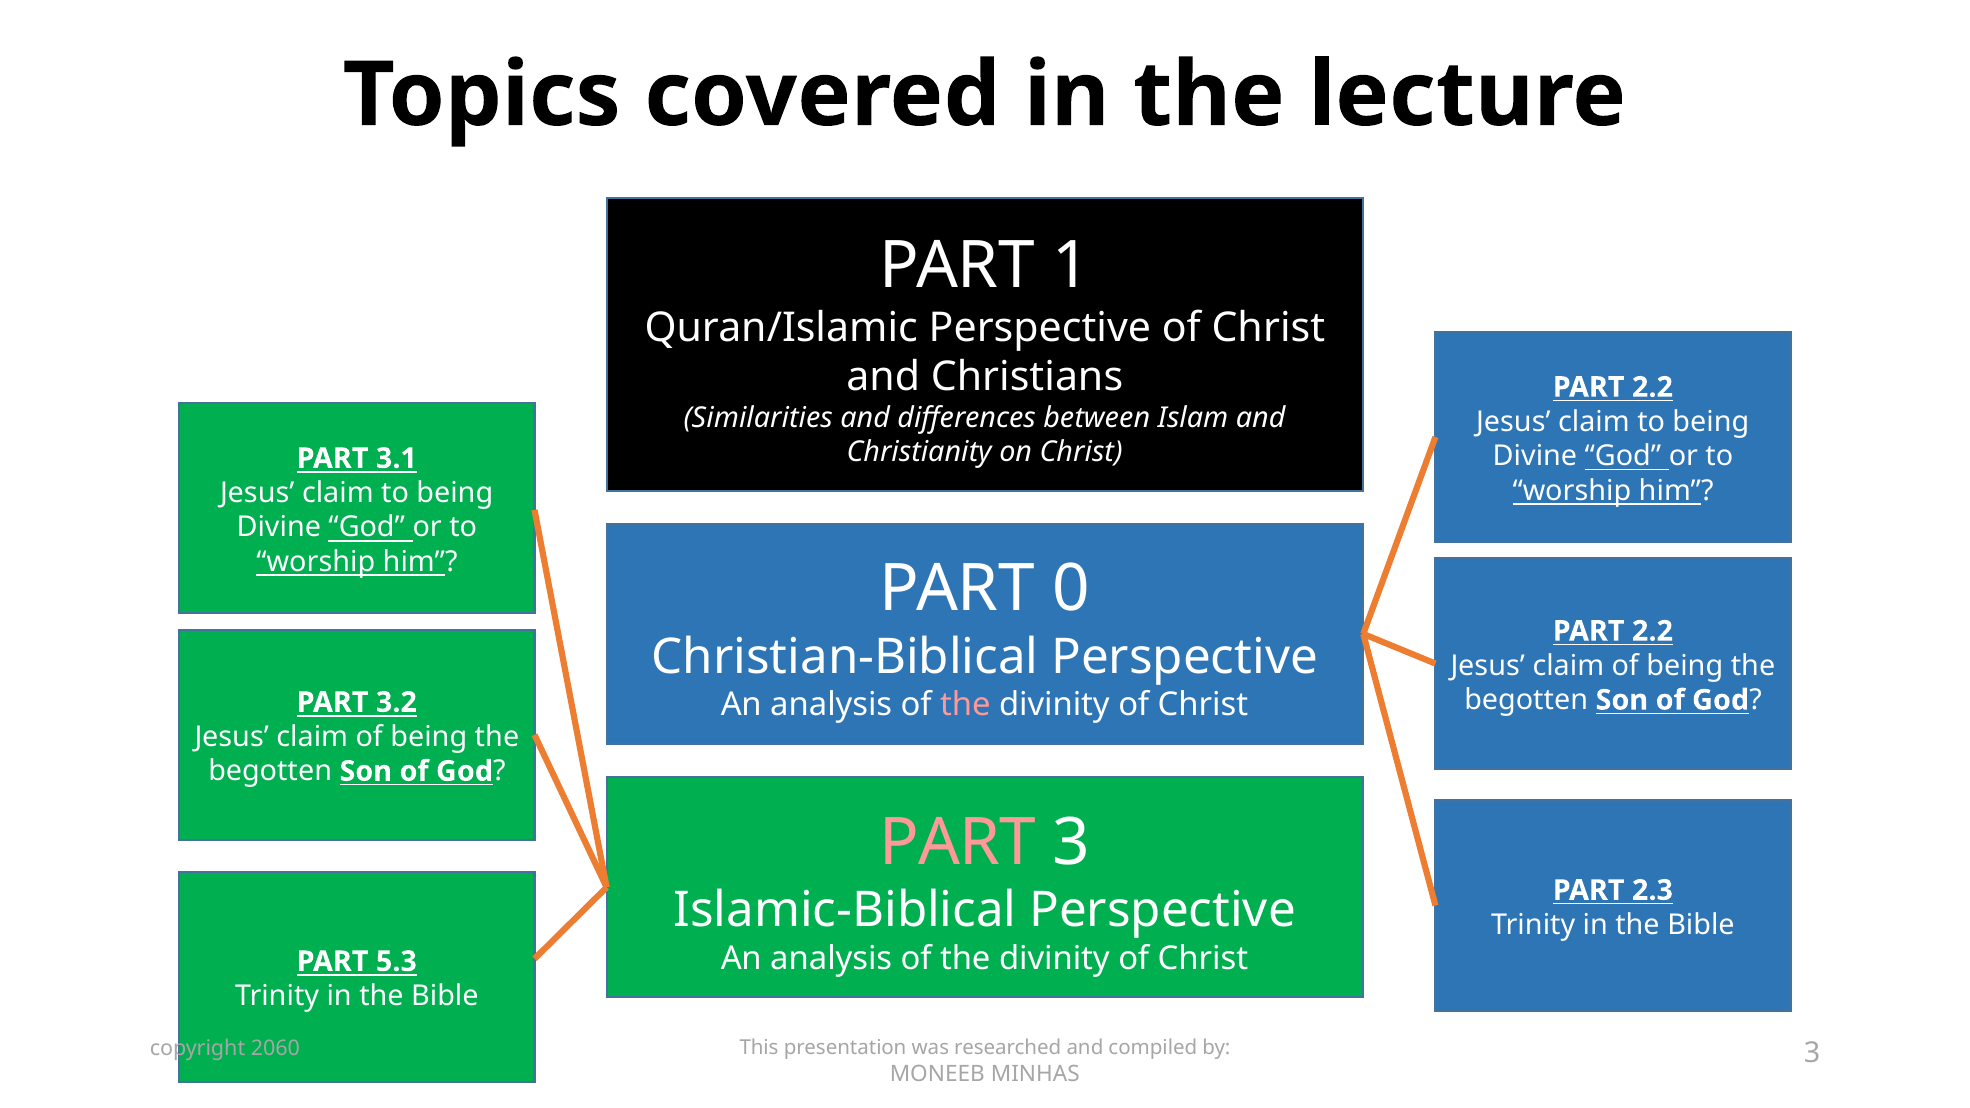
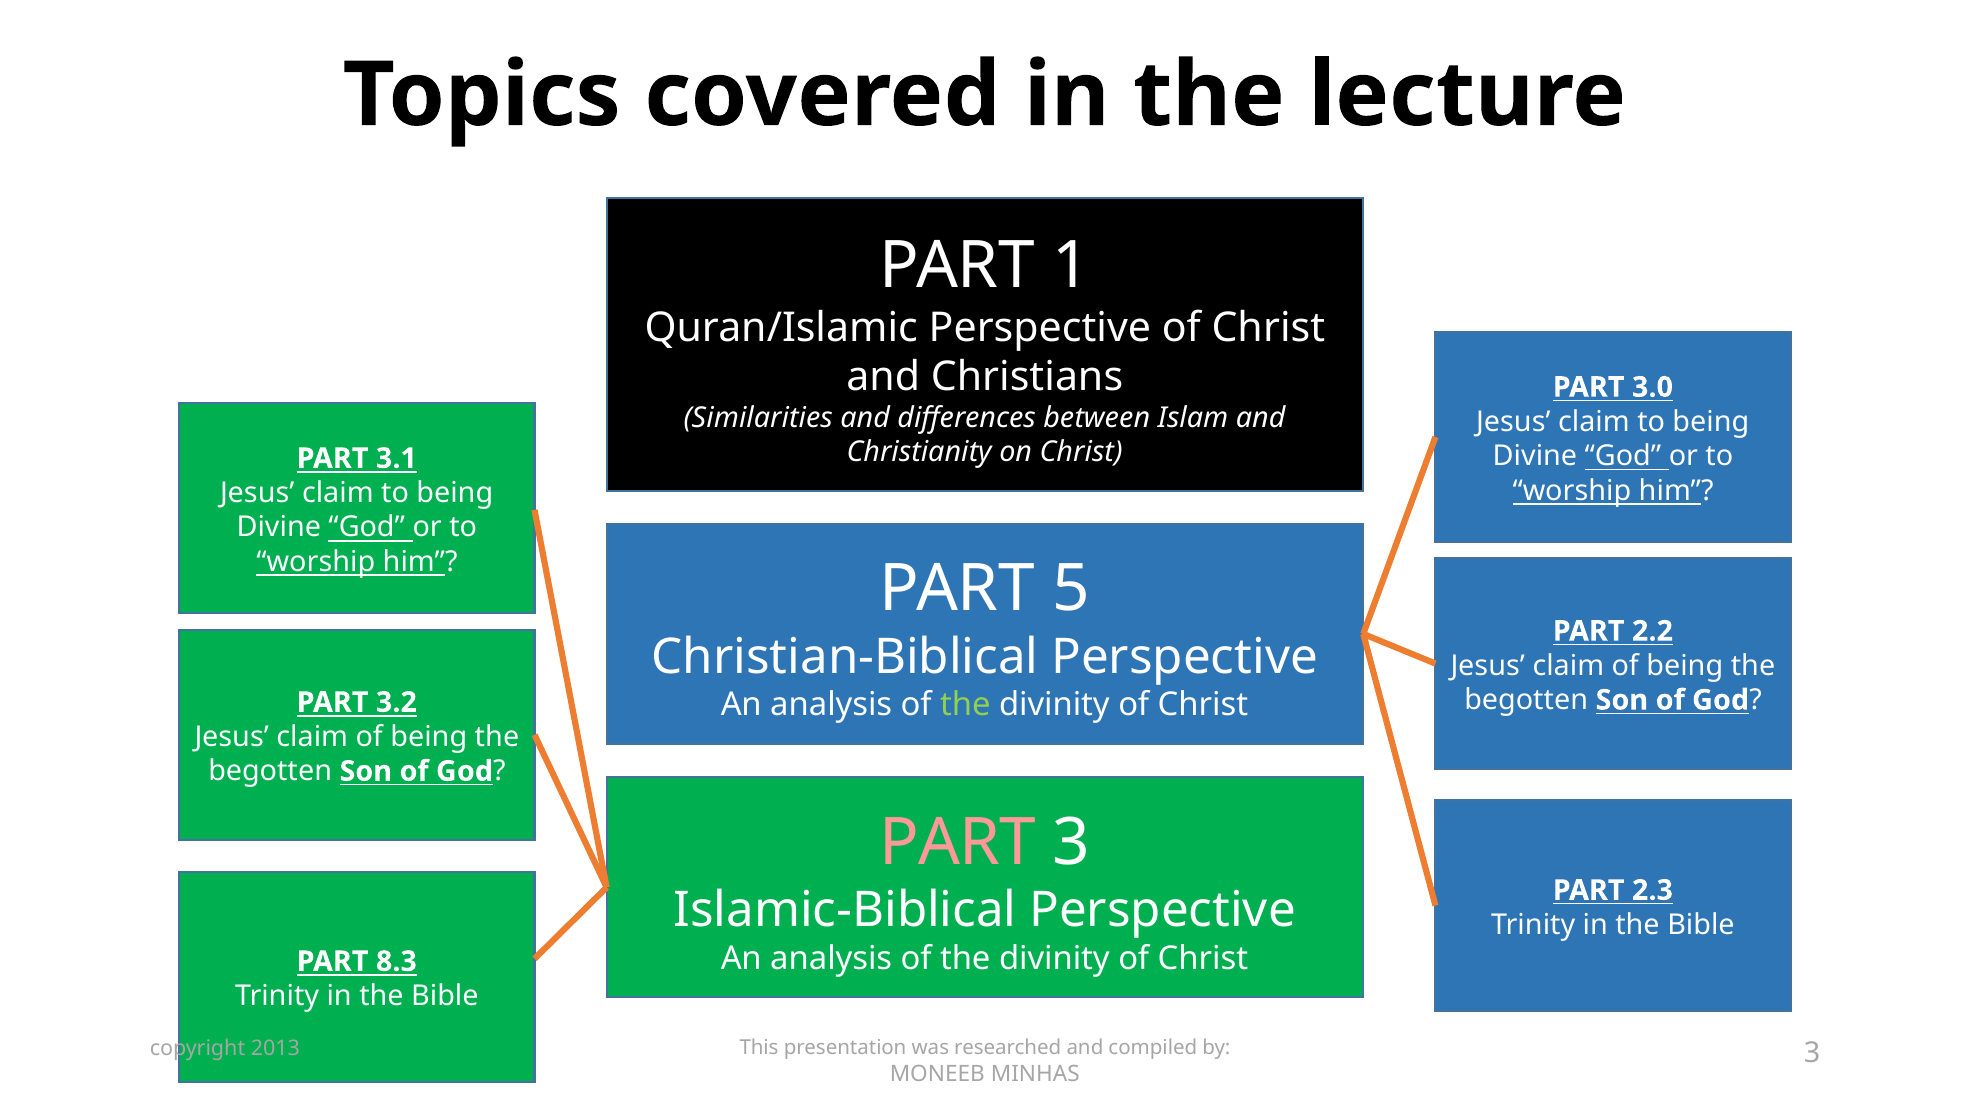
2.2 at (1653, 387): 2.2 -> 3.0
0: 0 -> 5
the at (965, 705) colour: pink -> light green
5.3: 5.3 -> 8.3
2060: 2060 -> 2013
